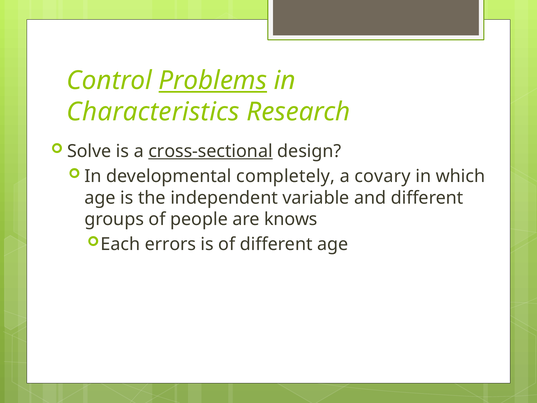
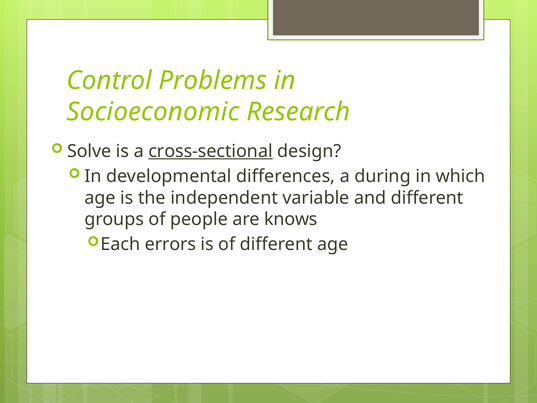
Problems underline: present -> none
Characteristics: Characteristics -> Socioeconomic
completely: completely -> differences
covary: covary -> during
